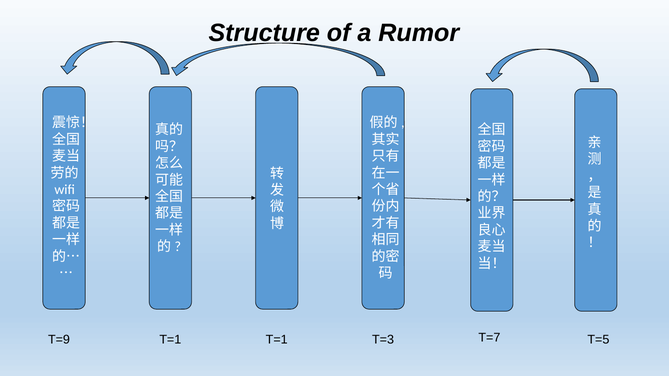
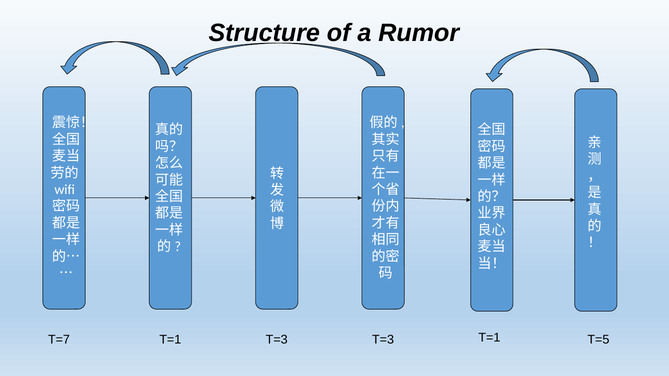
T=7 at (489, 338): T=7 -> T=1
T=9: T=9 -> T=7
T=1 at (277, 340): T=1 -> T=3
